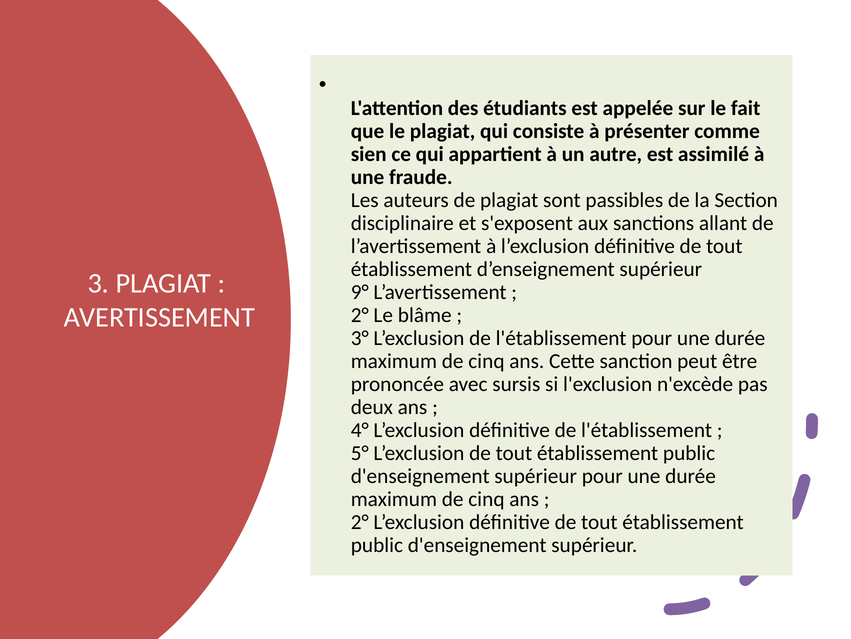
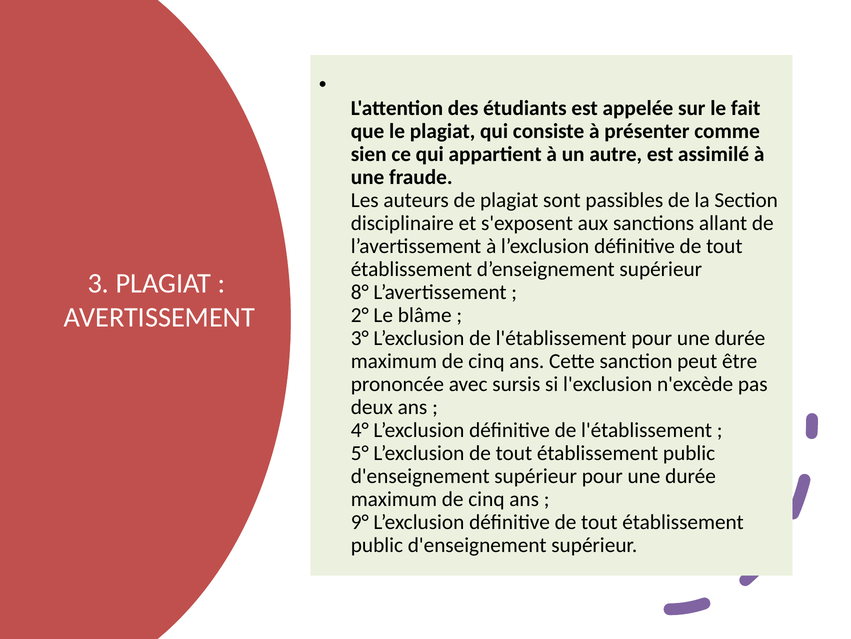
9°: 9° -> 8°
2° at (360, 522): 2° -> 9°
